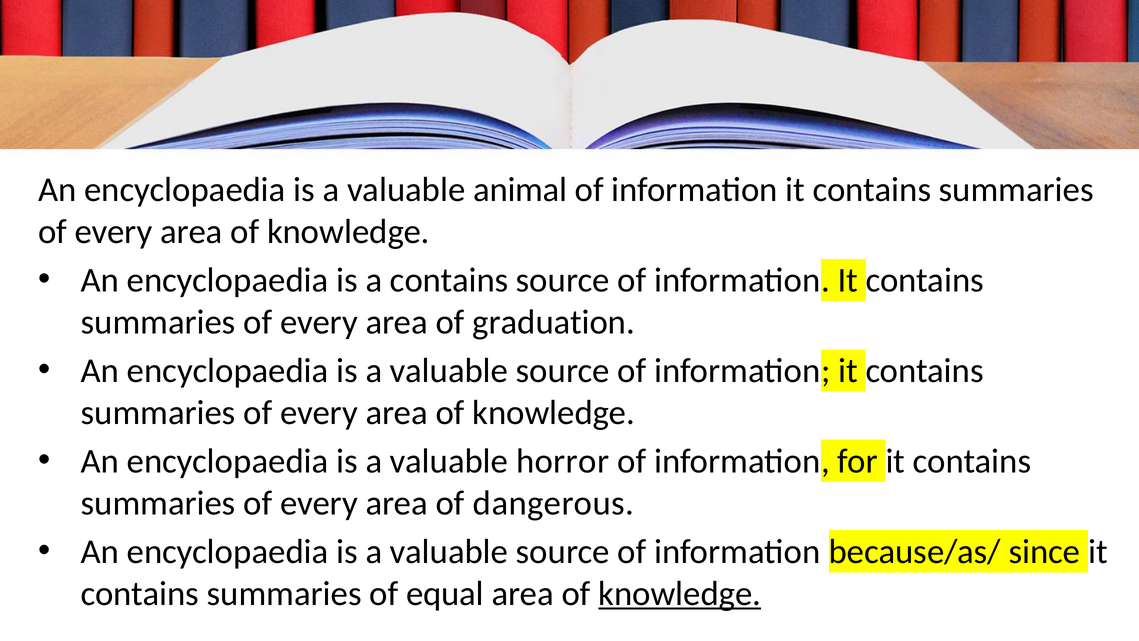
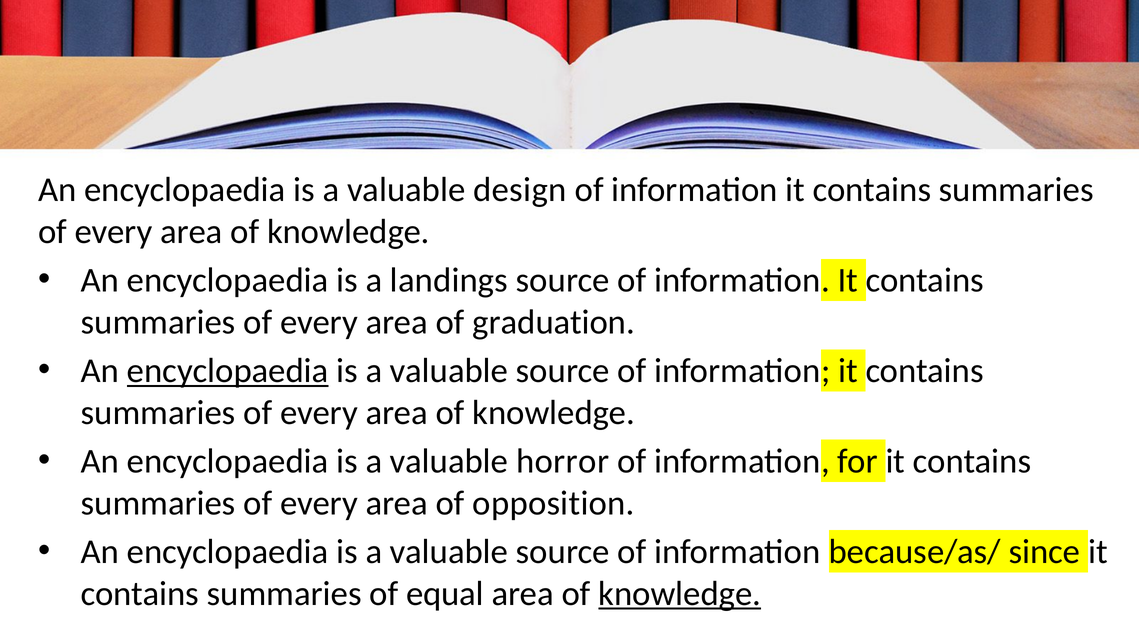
animal: animal -> design
a contains: contains -> landings
encyclopaedia at (228, 371) underline: none -> present
dangerous: dangerous -> opposition
